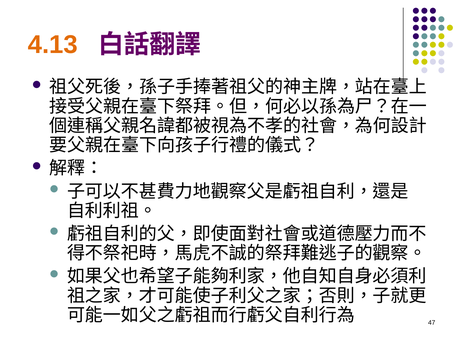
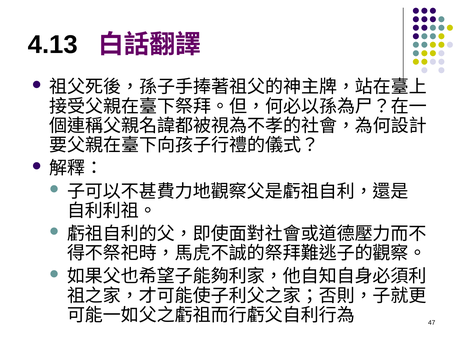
4.13 colour: orange -> black
